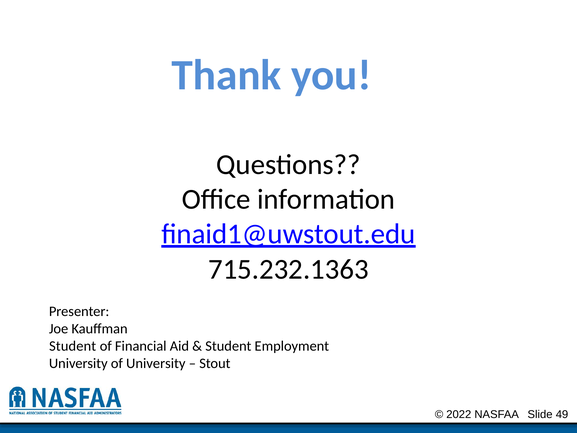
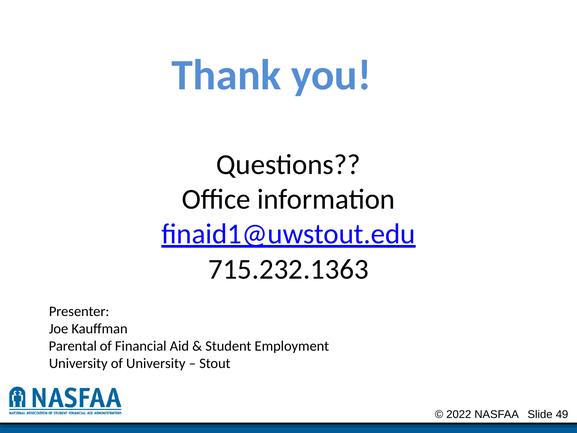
Student at (73, 346): Student -> Parental
